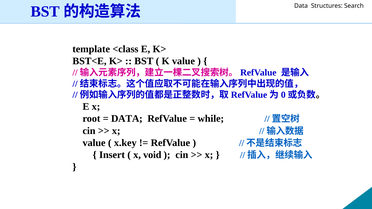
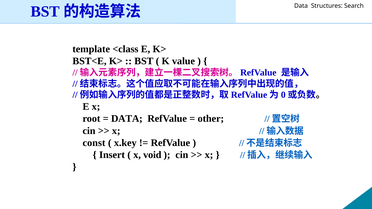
while: while -> other
value at (94, 143): value -> const
